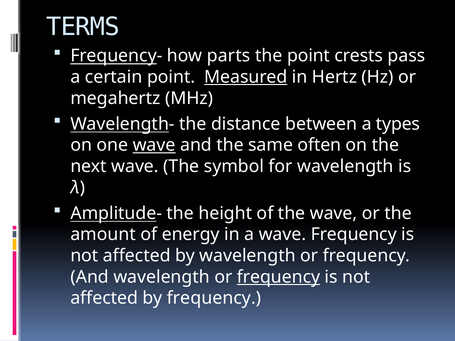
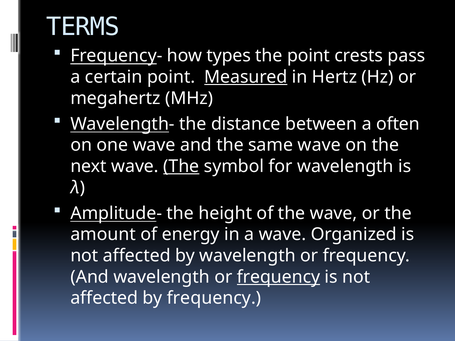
parts: parts -> types
types: types -> often
wave at (154, 145) underline: present -> none
same often: often -> wave
The at (181, 166) underline: none -> present
wave Frequency: Frequency -> Organized
